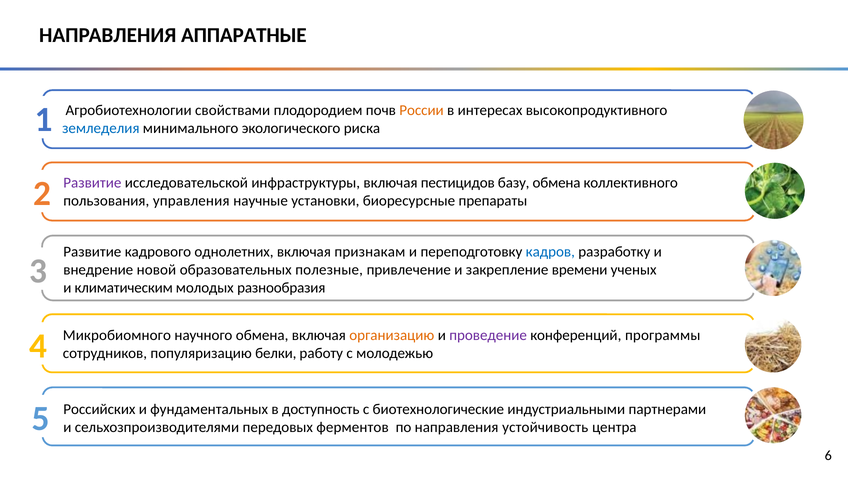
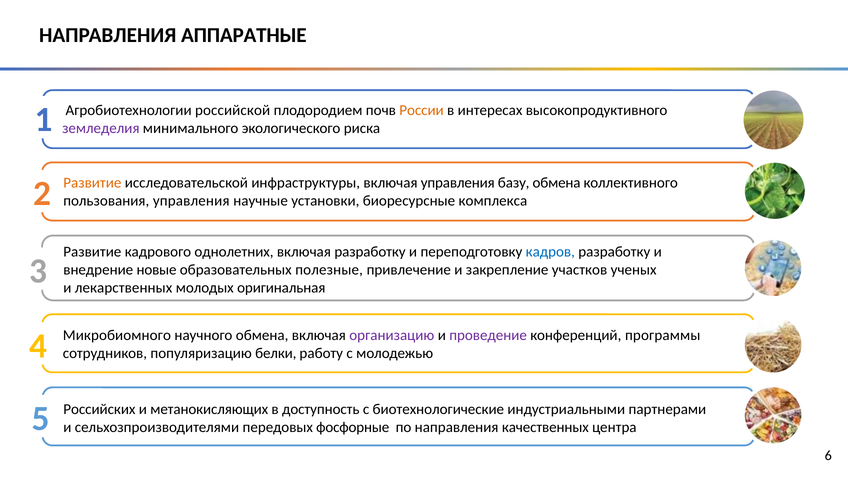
свойствами: свойствами -> российской
земледелия colour: blue -> purple
Развитие at (92, 183) colour: purple -> orange
включая пестицидов: пестицидов -> управления
препараты: препараты -> комплекса
включая признакам: признакам -> разработку
новой: новой -> новые
времени: времени -> участков
климатическим: климатическим -> лекарственных
разнообразия: разнообразия -> оригинальная
организацию colour: orange -> purple
фундаментальных: фундаментальных -> метанокисляющих
ферментов: ферментов -> фосфорные
устойчивость: устойчивость -> качественных
